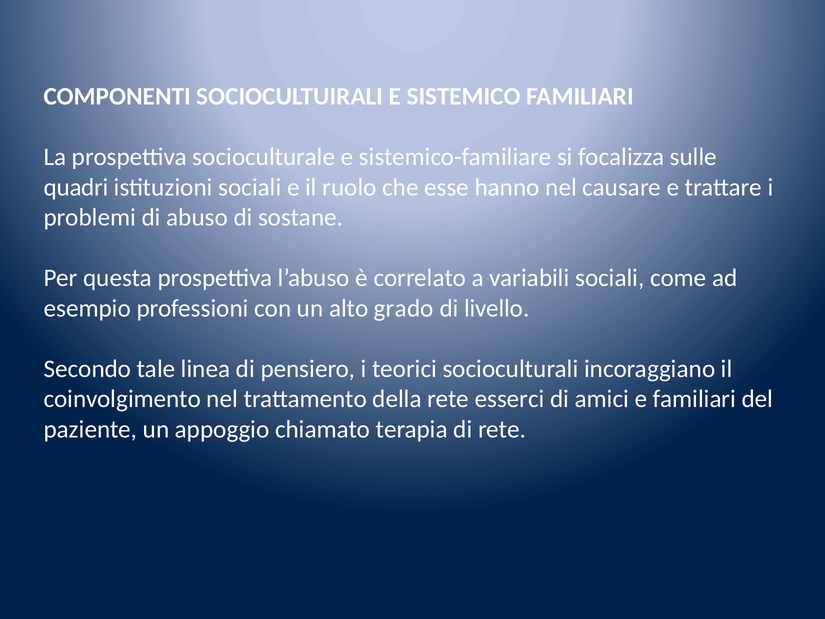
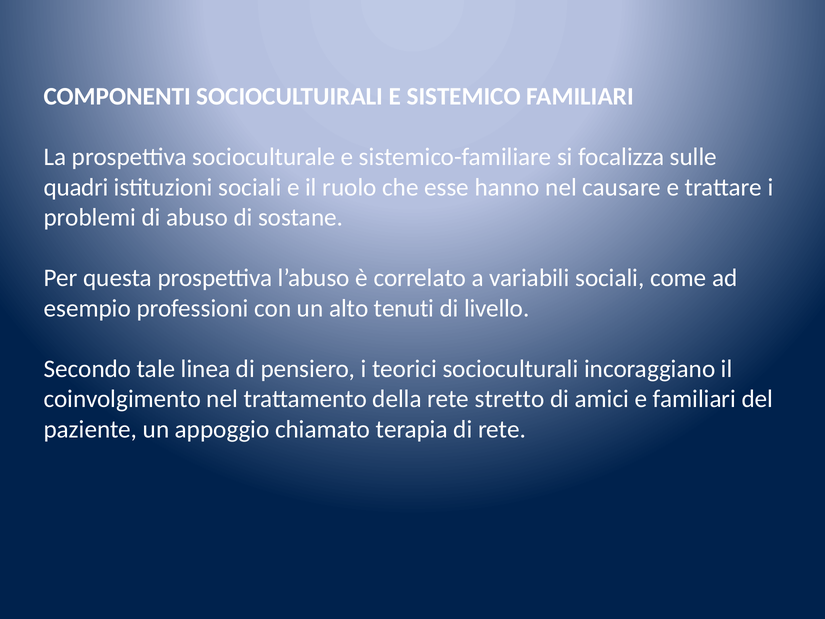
grado: grado -> tenuti
esserci: esserci -> stretto
